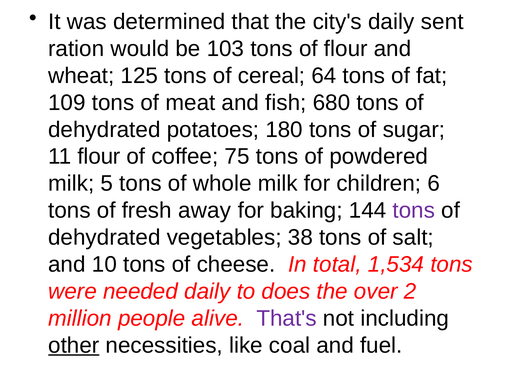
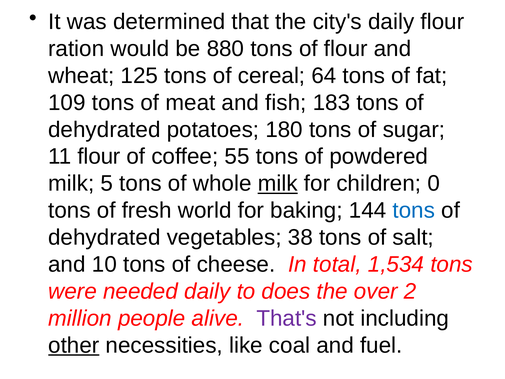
daily sent: sent -> flour
103: 103 -> 880
680: 680 -> 183
75: 75 -> 55
milk at (278, 183) underline: none -> present
6: 6 -> 0
away: away -> world
tons at (414, 210) colour: purple -> blue
